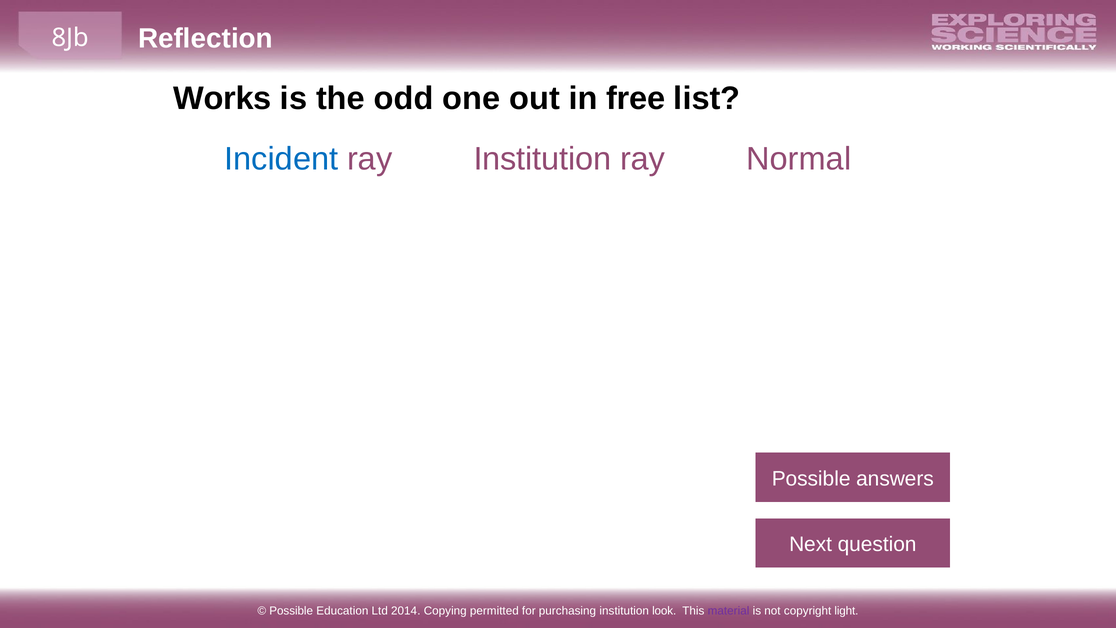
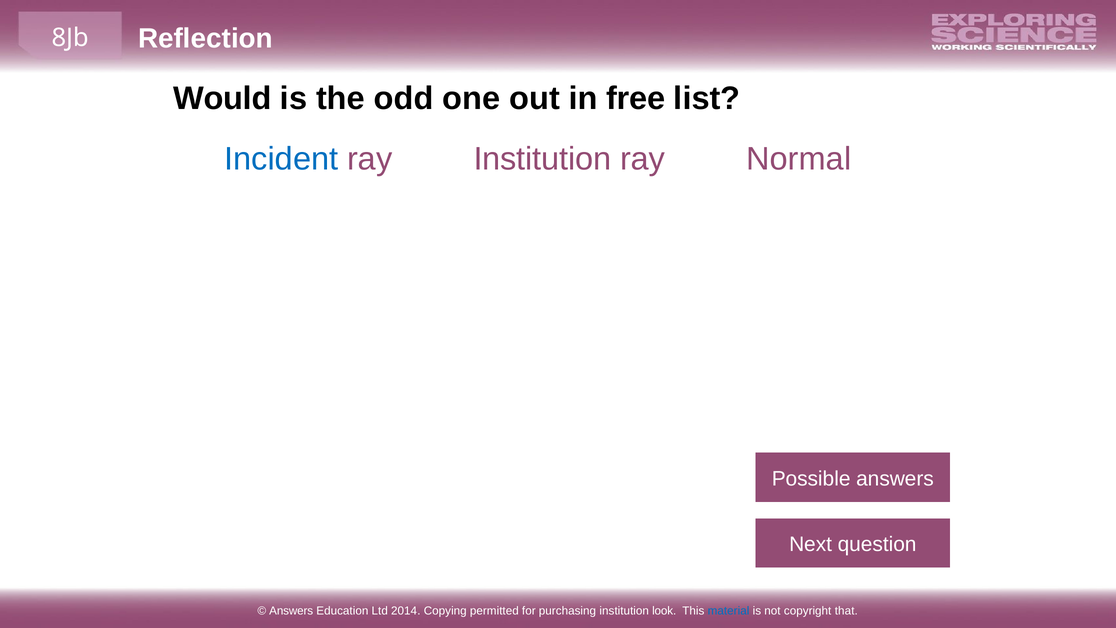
Works: Works -> Would
Possible at (291, 610): Possible -> Answers
material colour: purple -> blue
light: light -> that
